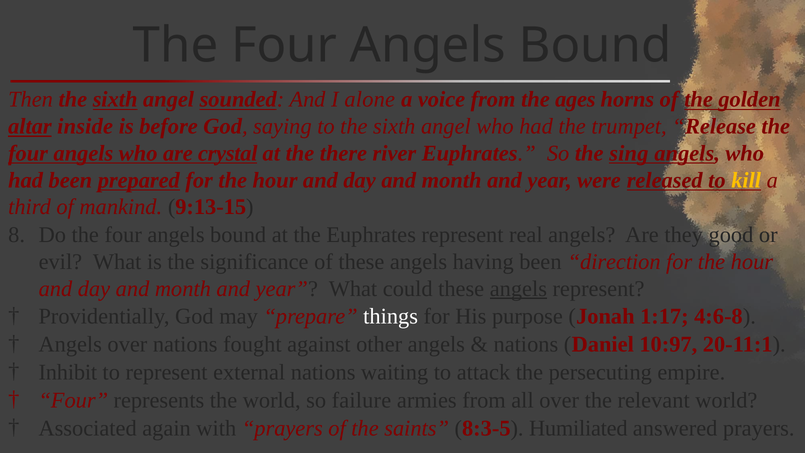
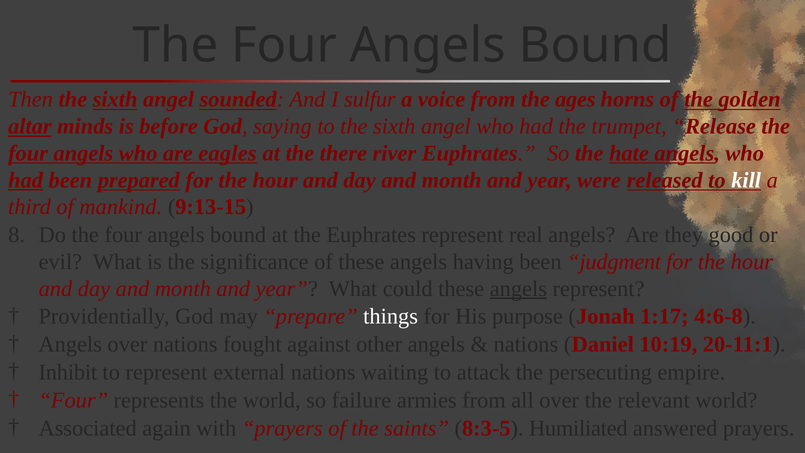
alone: alone -> sulfur
inside: inside -> minds
crystal: crystal -> eagles
sing: sing -> hate
had at (26, 180) underline: none -> present
kill colour: yellow -> white
direction: direction -> judgment
10:97: 10:97 -> 10:19
